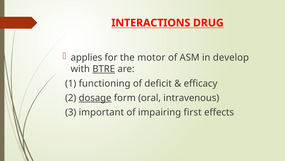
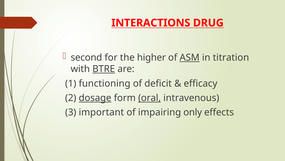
applies: applies -> second
motor: motor -> higher
ASM underline: none -> present
develop: develop -> titration
oral underline: none -> present
first: first -> only
